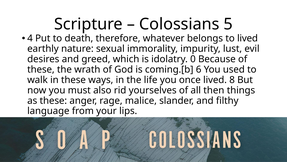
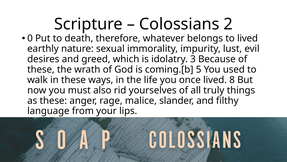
5: 5 -> 2
4: 4 -> 0
0: 0 -> 3
6: 6 -> 5
then: then -> truly
